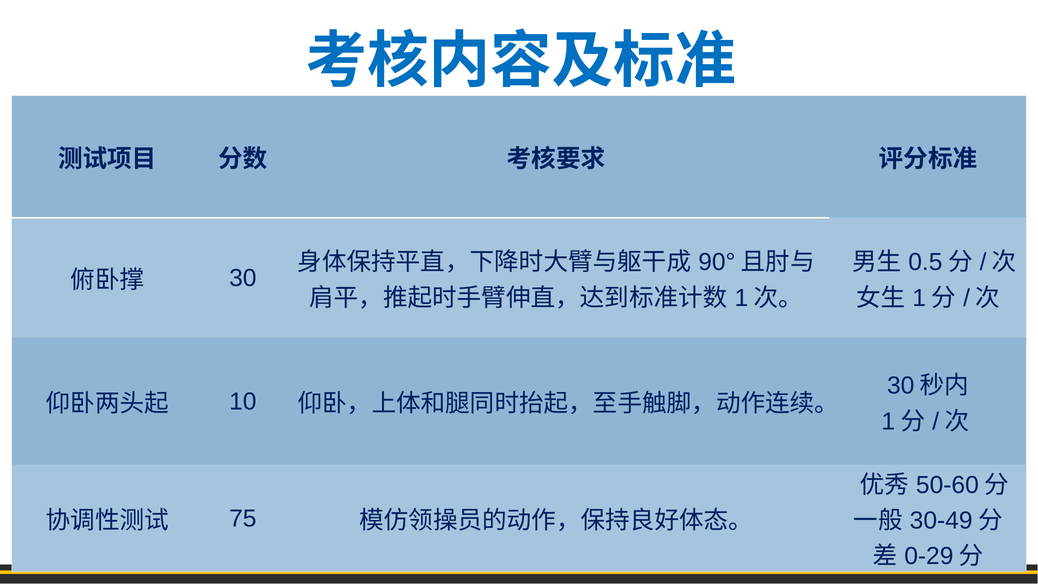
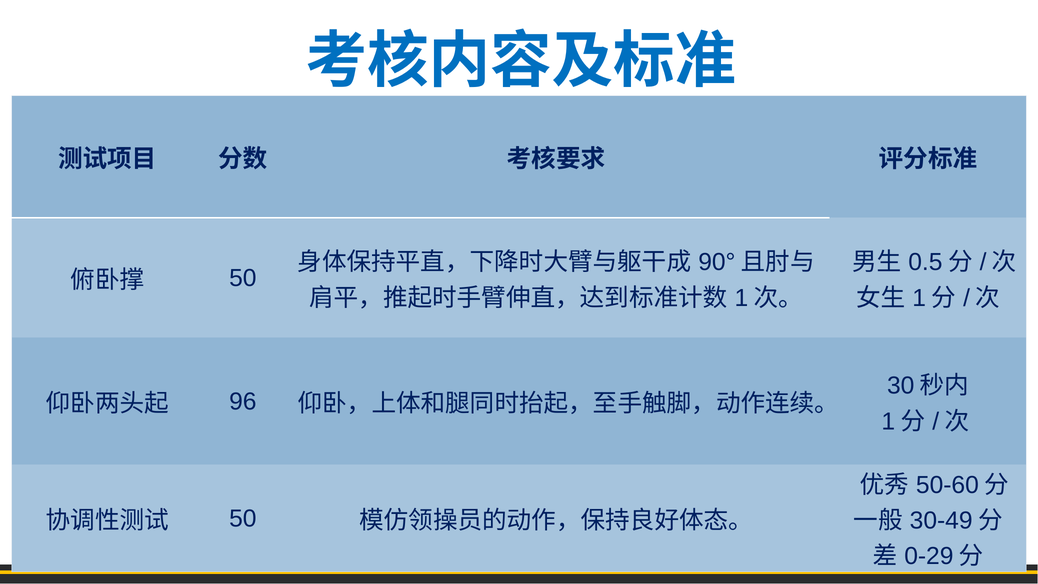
30 at (243, 278): 30 -> 50
10: 10 -> 96
75 at (243, 518): 75 -> 50
